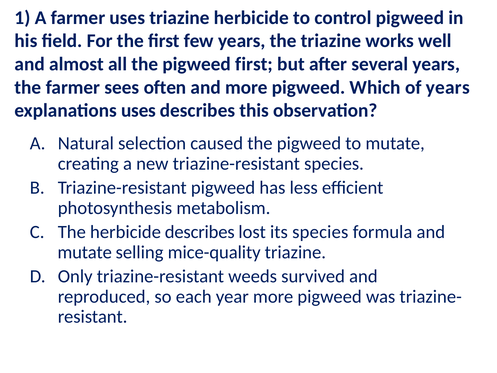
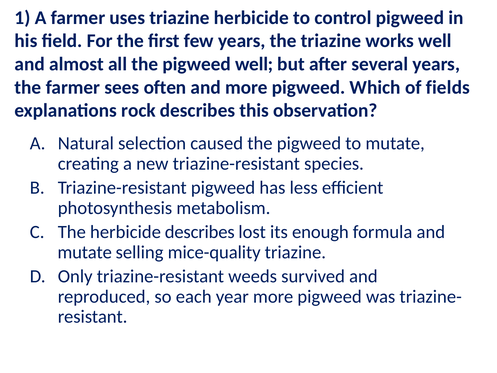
pigweed first: first -> well
of years: years -> fields
explanations uses: uses -> rock
its species: species -> enough
